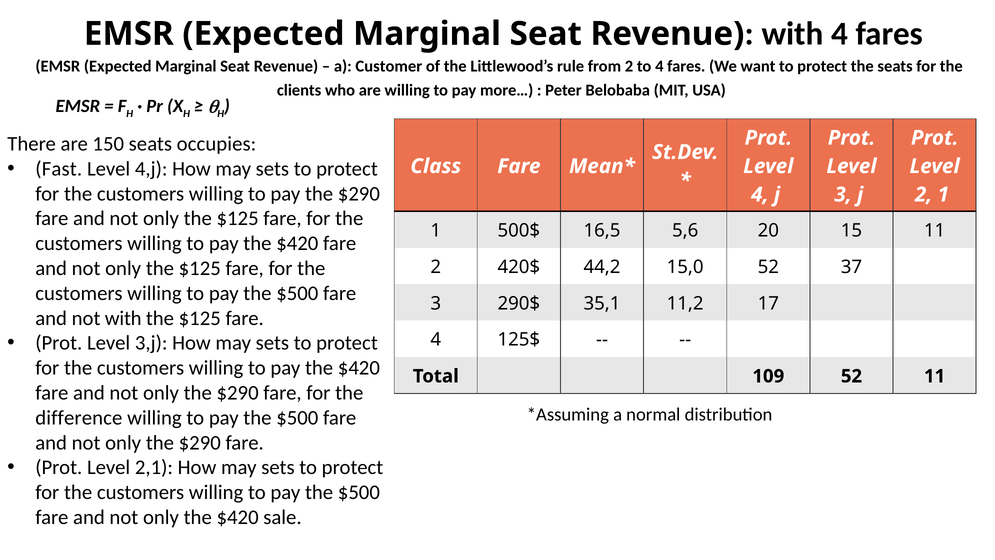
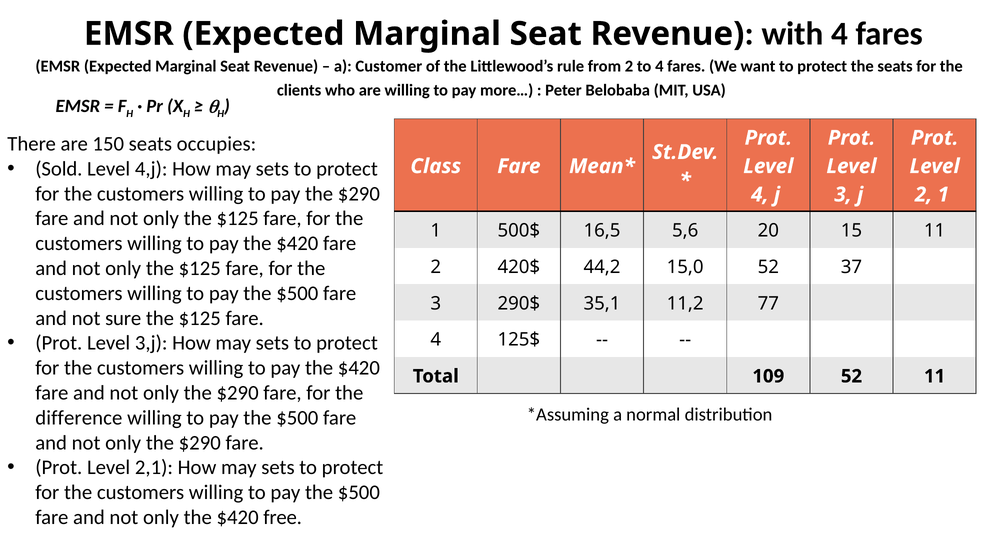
Fast: Fast -> Sold
17: 17 -> 77
not with: with -> sure
sale: sale -> free
